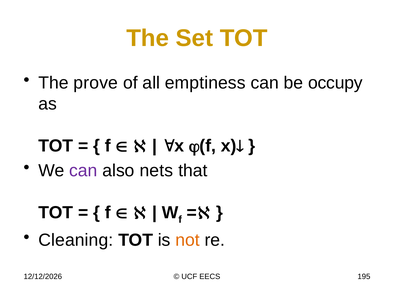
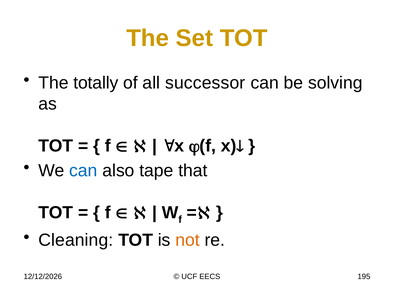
prove: prove -> totally
emptiness: emptiness -> successor
occupy: occupy -> solving
can at (83, 170) colour: purple -> blue
nets: nets -> tape
